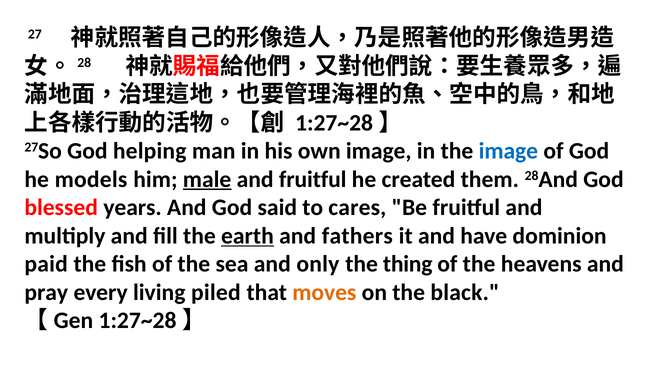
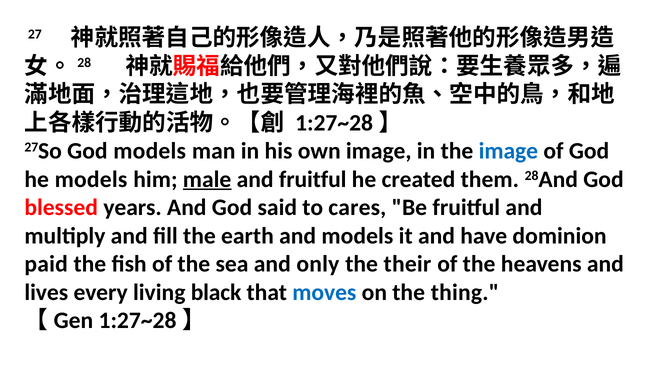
God helping: helping -> models
earth underline: present -> none
and fathers: fathers -> models
thing: thing -> their
pray: pray -> lives
piled: piled -> black
moves colour: orange -> blue
black: black -> thing
